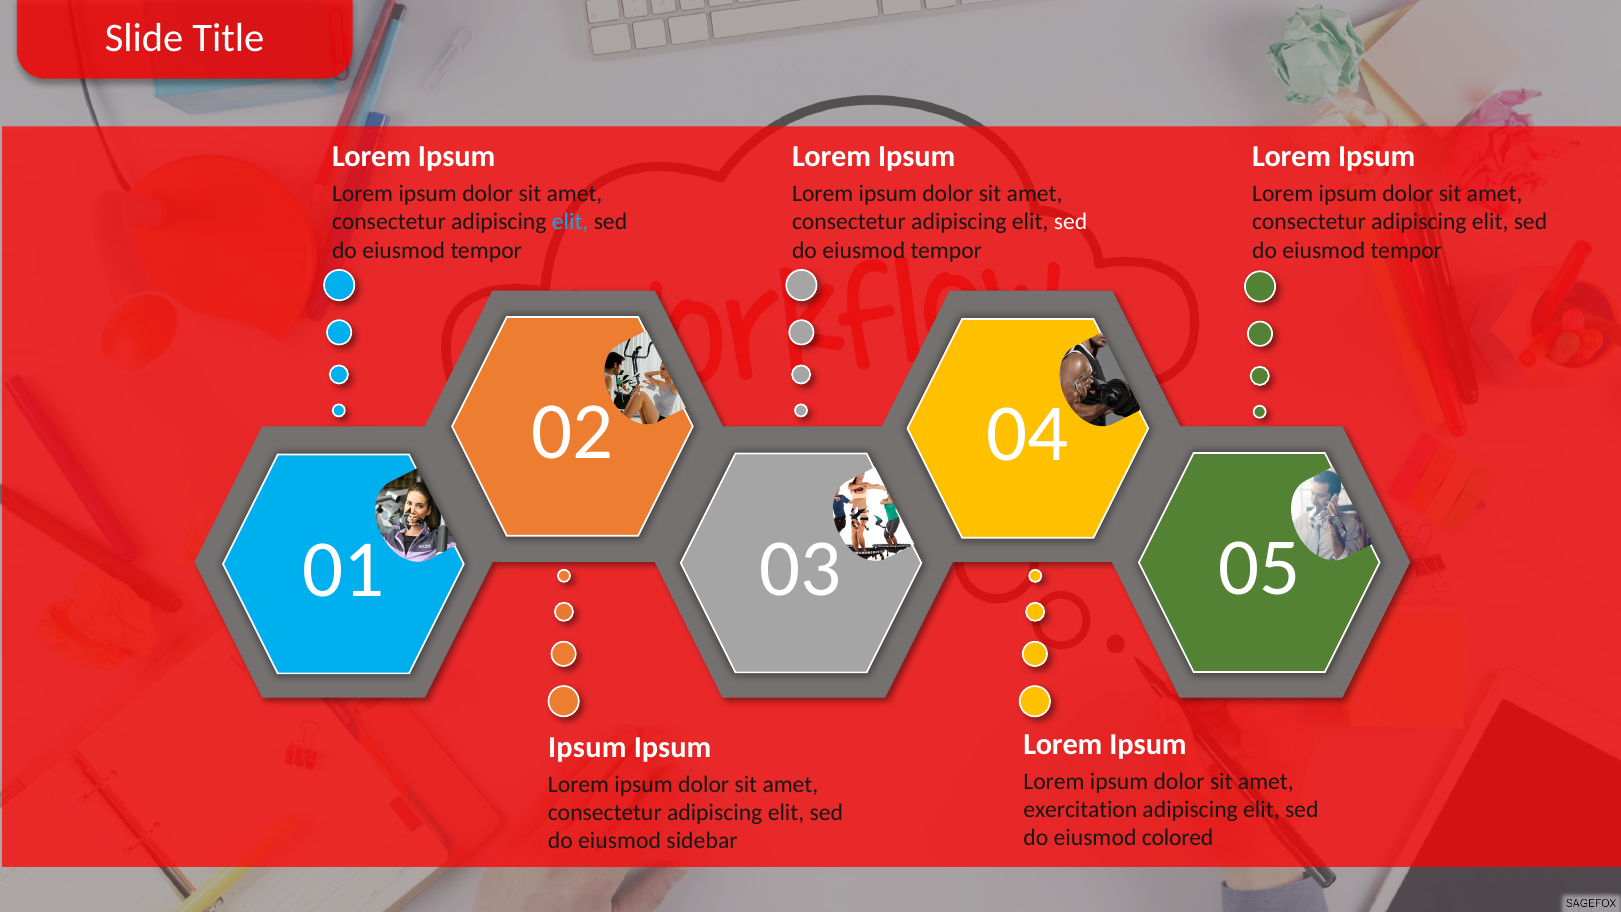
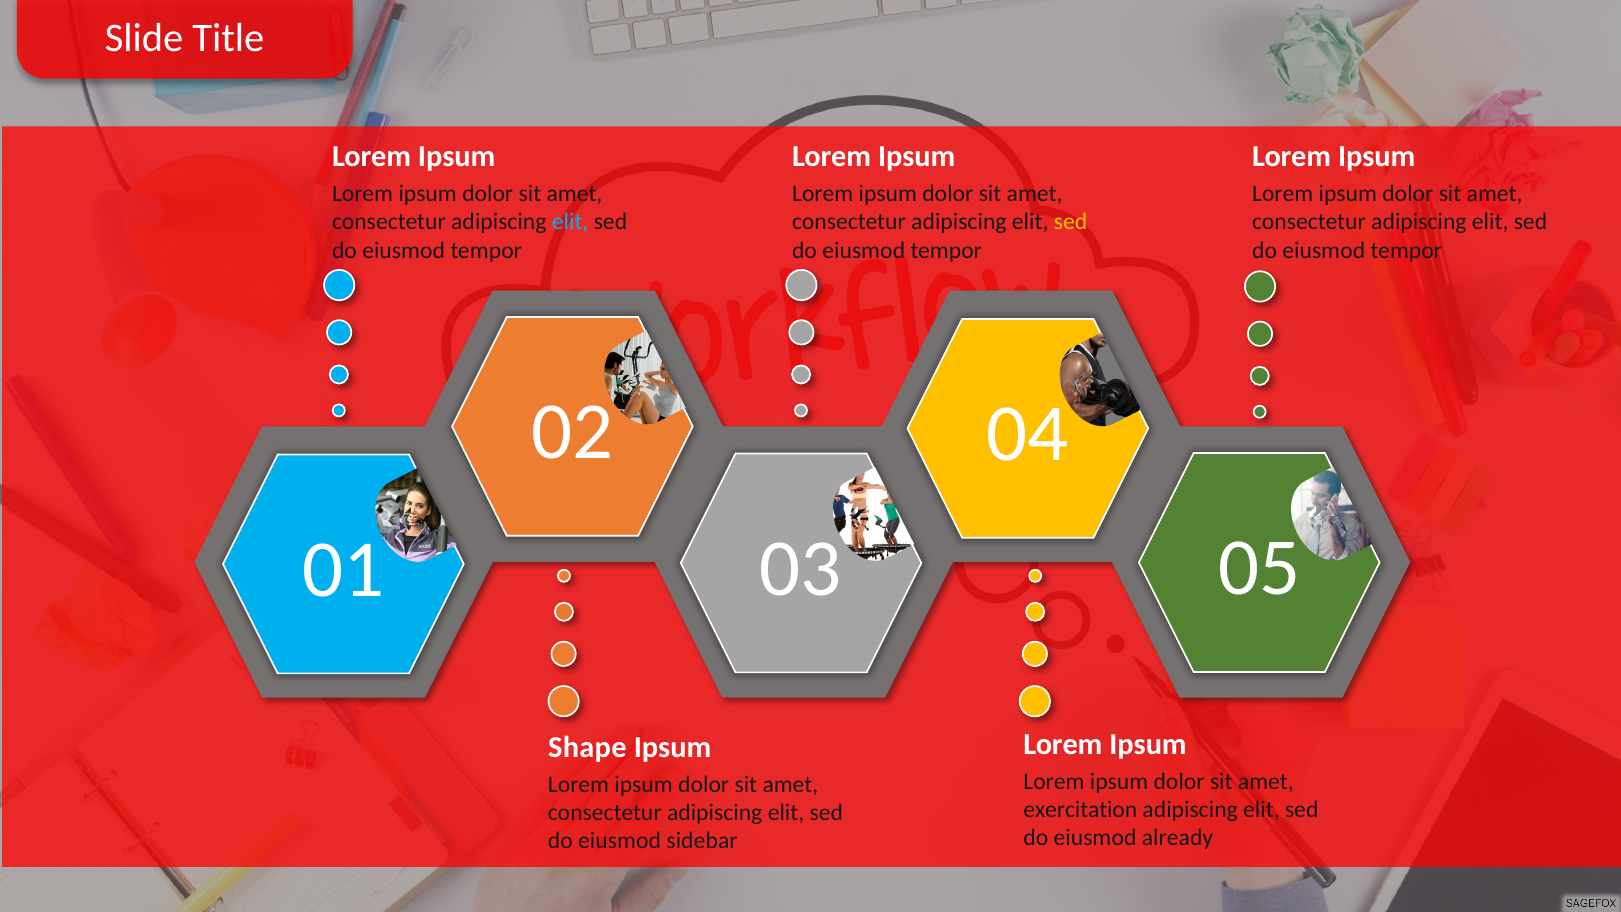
sed at (1071, 222) colour: white -> yellow
Ipsum at (587, 747): Ipsum -> Shape
colored: colored -> already
